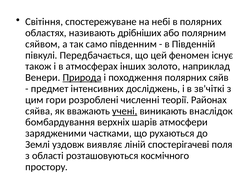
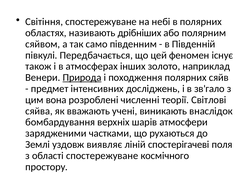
зв'чіткі: зв'чіткі -> зв'гало
гори: гори -> вона
Районах: Районах -> Світлові
учені underline: present -> none
області розташовуються: розташовуються -> спостережуване
